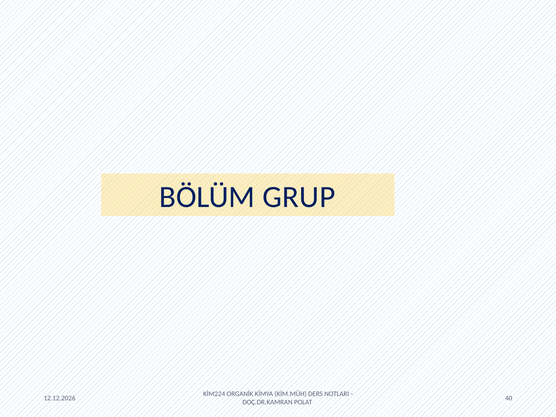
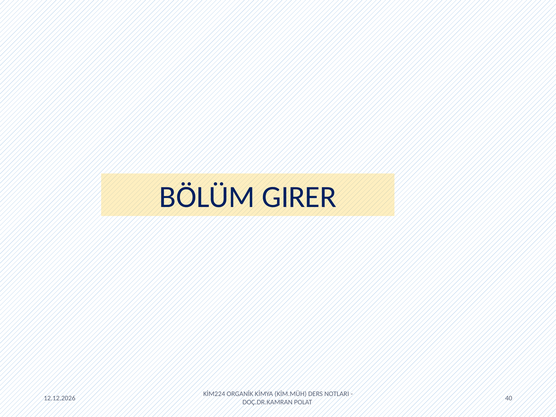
GRUP: GRUP -> GIRER
